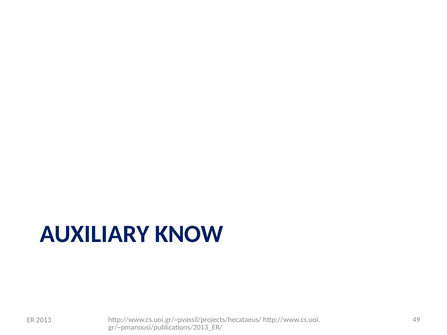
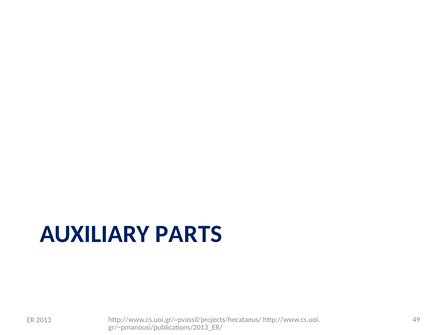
KNOW: KNOW -> PARTS
